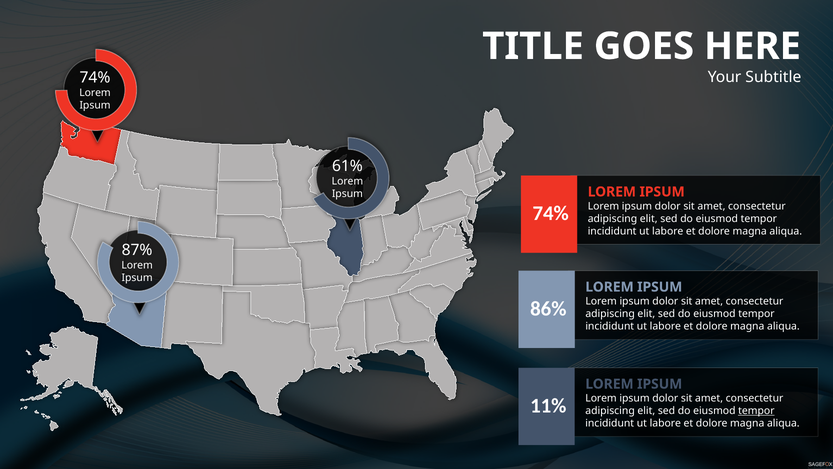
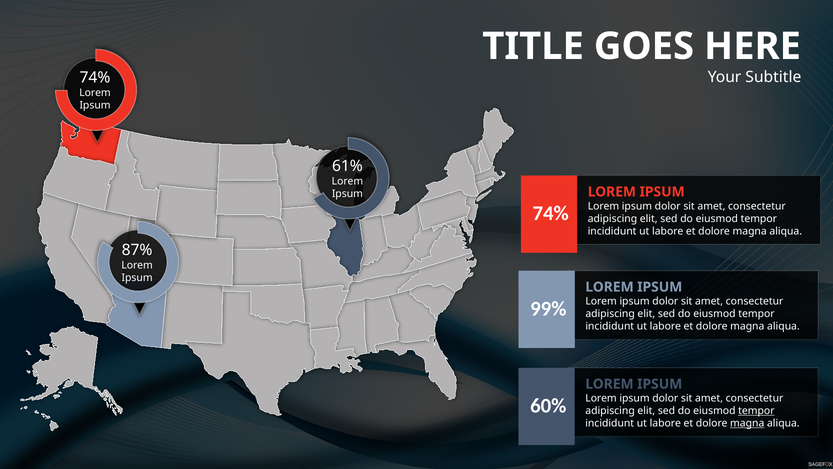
86%: 86% -> 99%
11%: 11% -> 60%
magna at (747, 423) underline: none -> present
